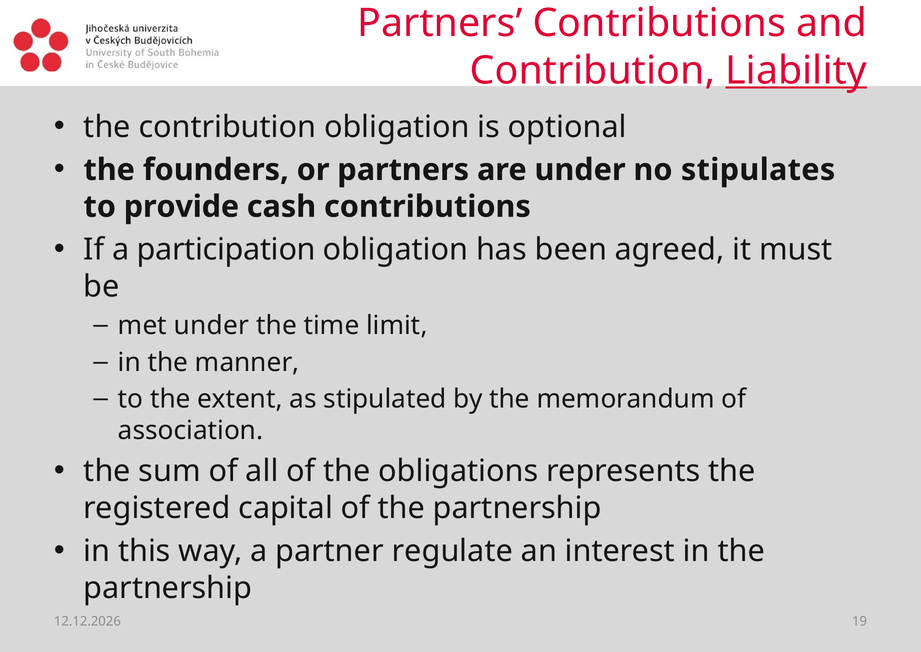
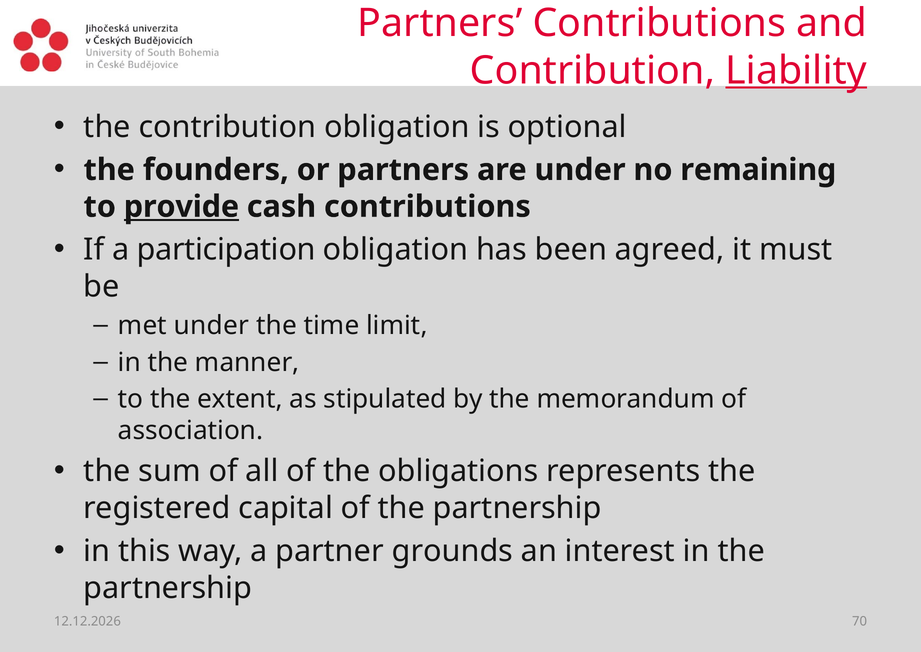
stipulates: stipulates -> remaining
provide underline: none -> present
regulate: regulate -> grounds
19: 19 -> 70
